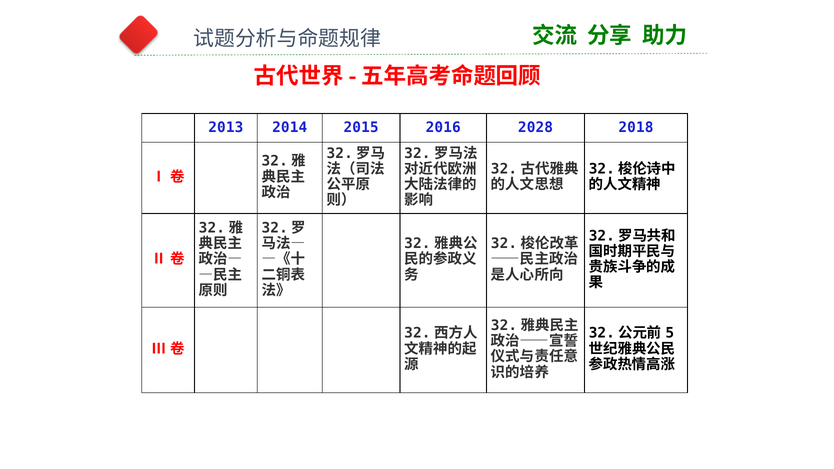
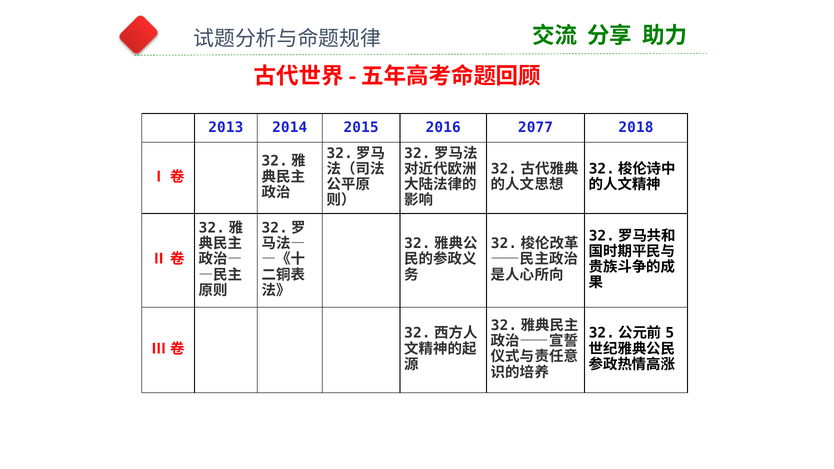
2028: 2028 -> 2077
